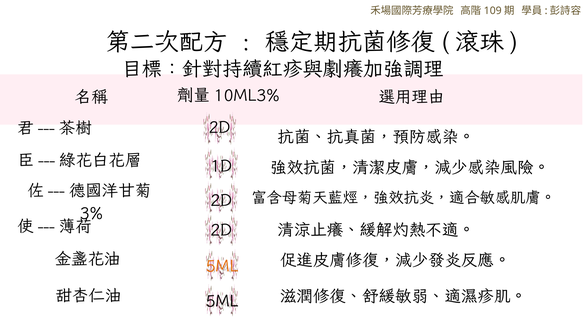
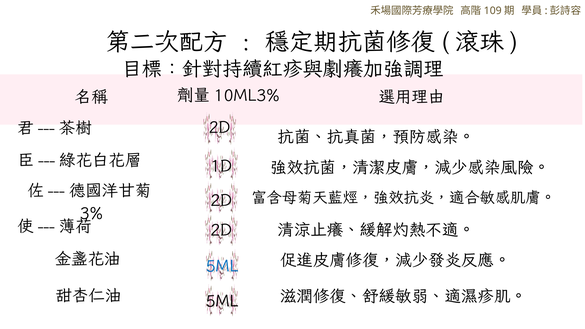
5ML at (222, 266) colour: orange -> blue
